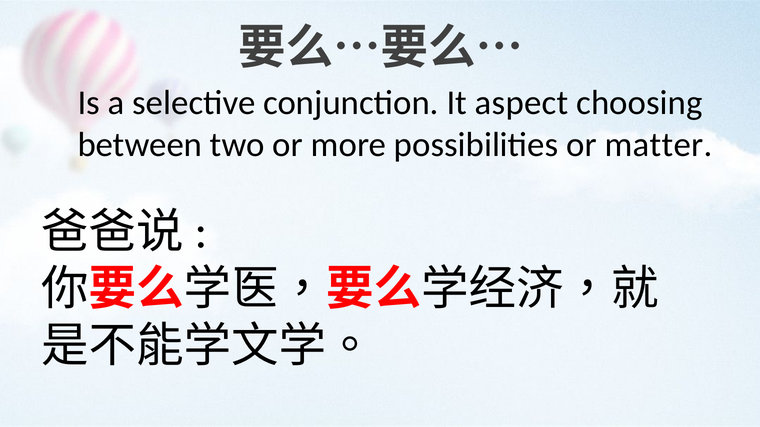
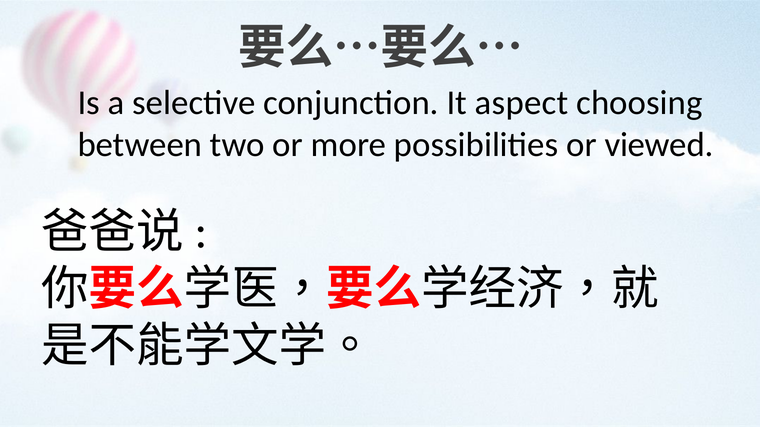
matter: matter -> viewed
